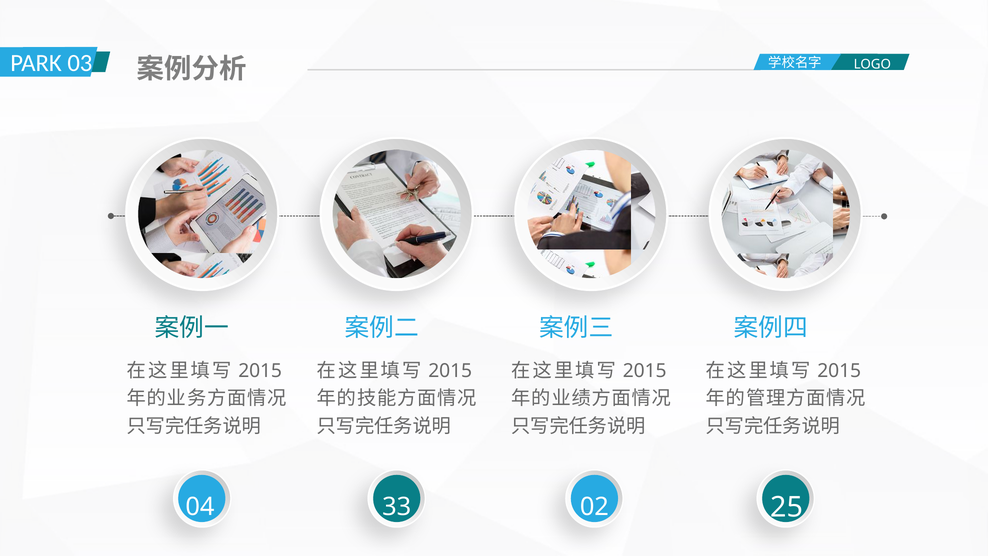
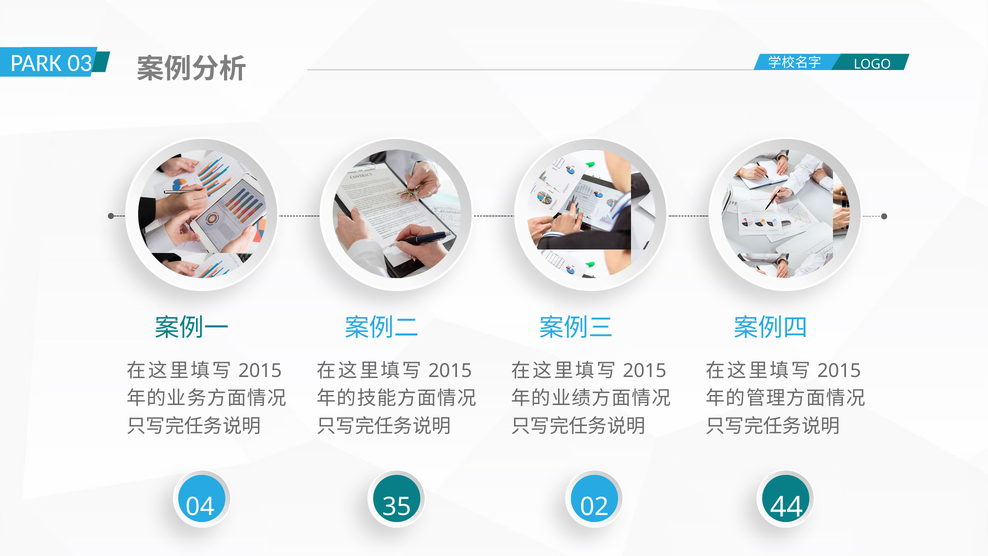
33: 33 -> 35
25: 25 -> 44
